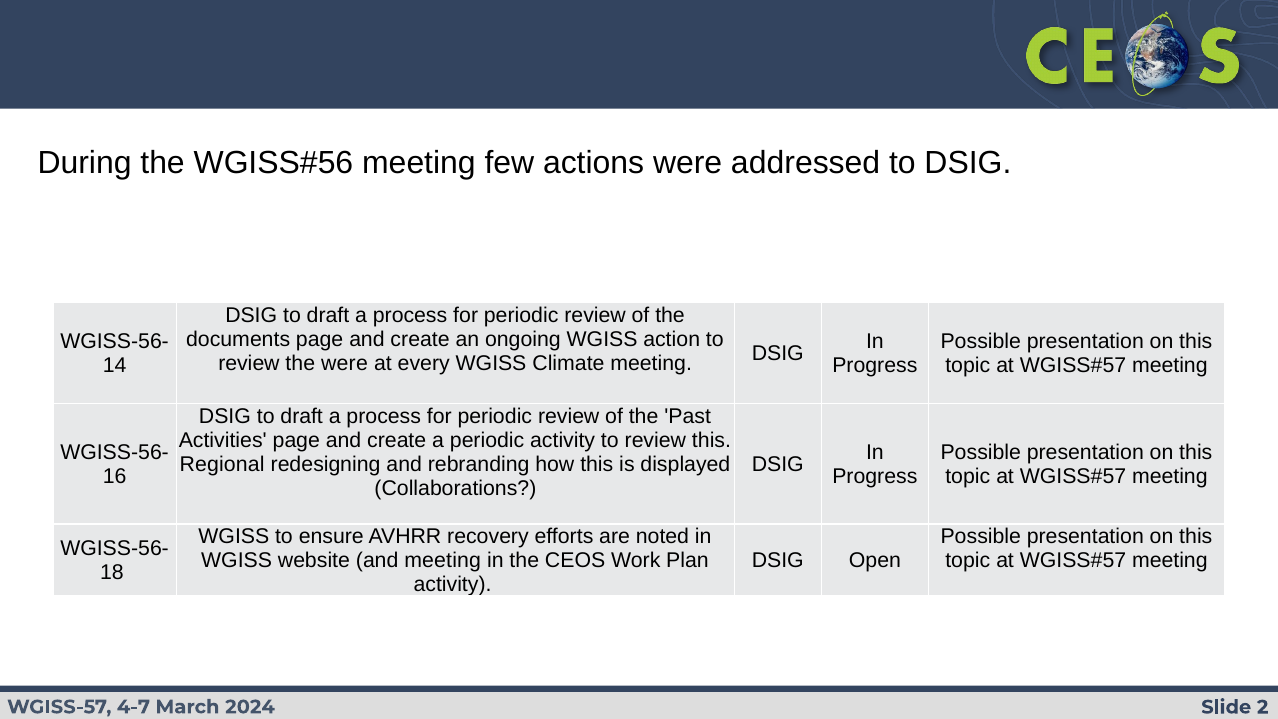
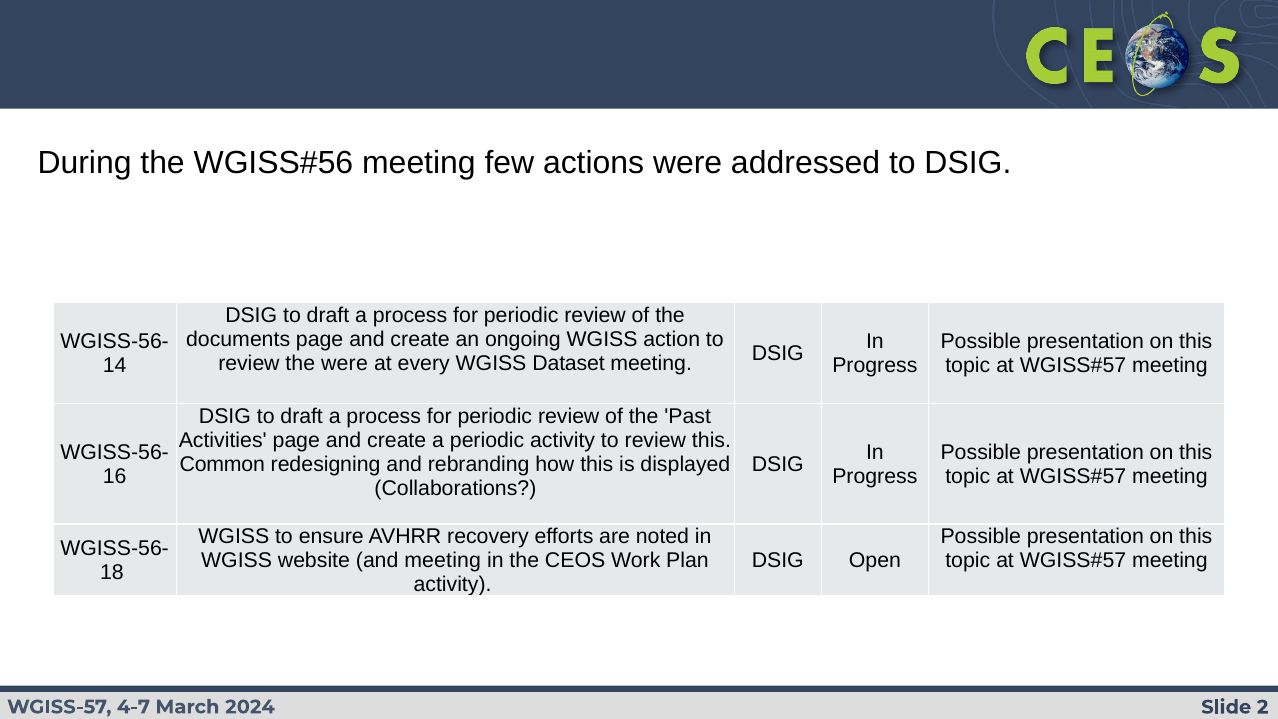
Climate: Climate -> Dataset
Regional: Regional -> Common
